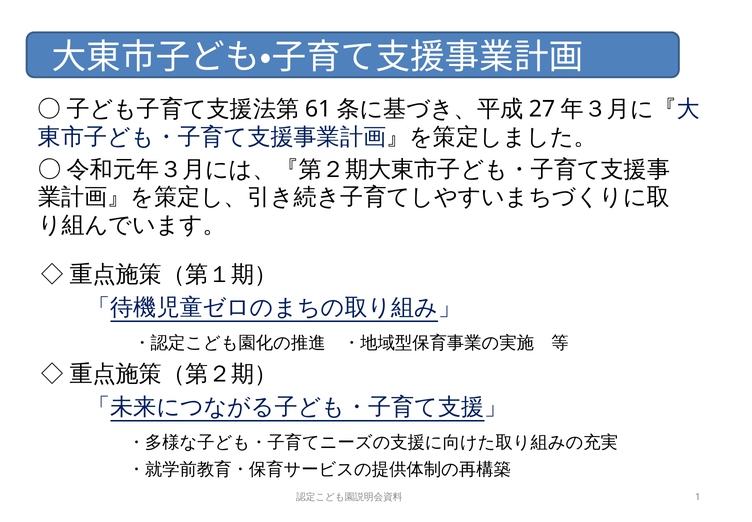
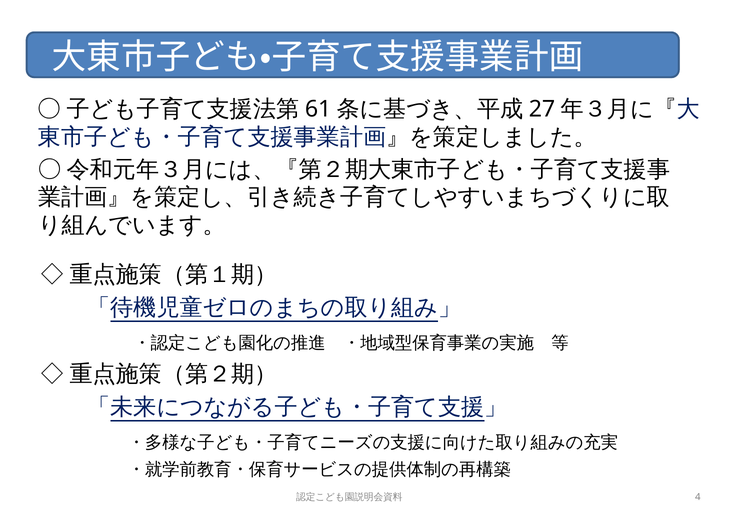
1: 1 -> 4
